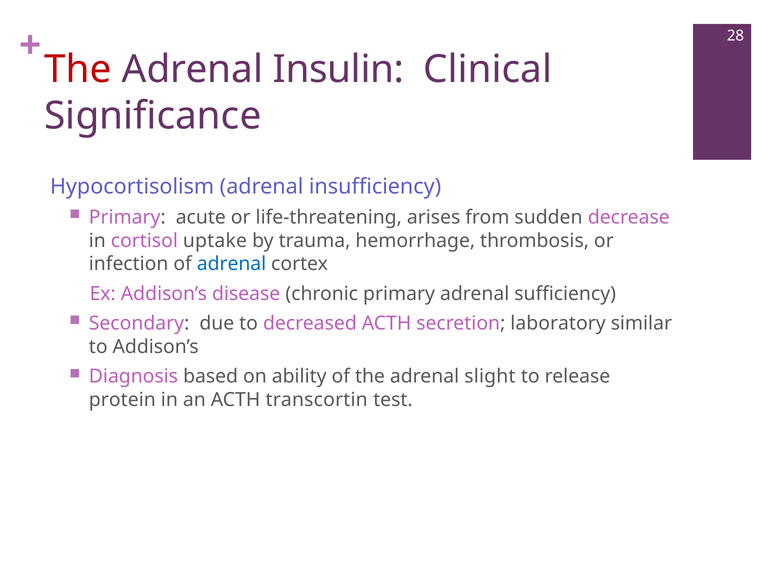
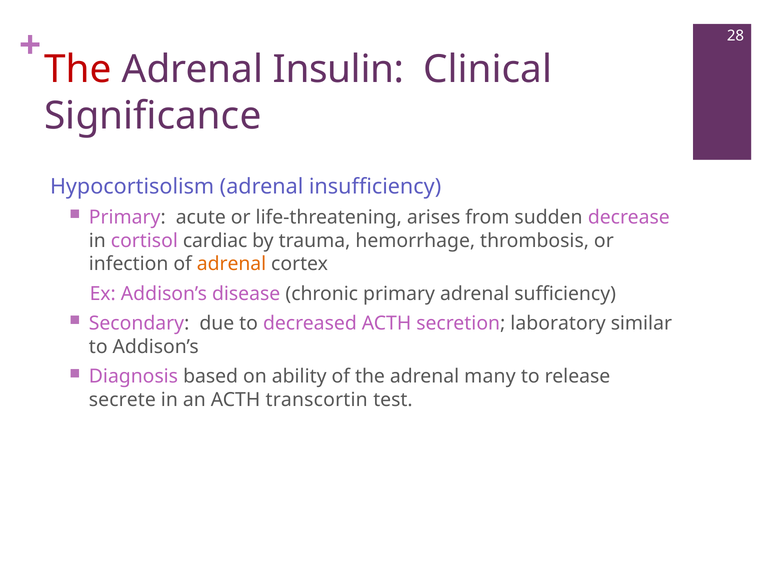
uptake: uptake -> cardiac
adrenal at (232, 264) colour: blue -> orange
slight: slight -> many
protein: protein -> secrete
